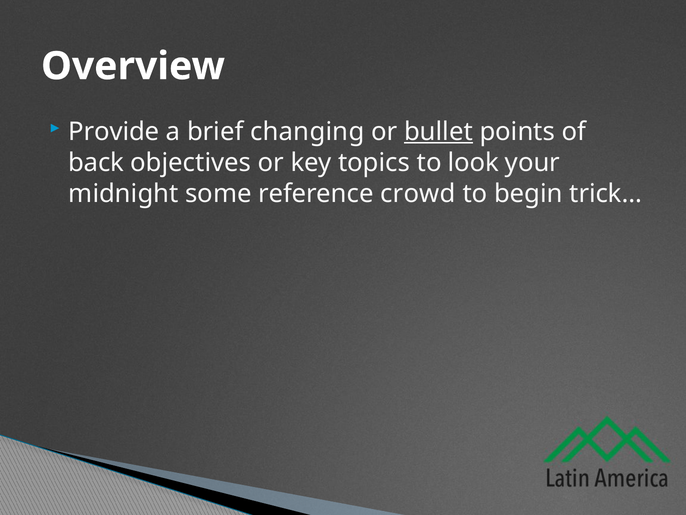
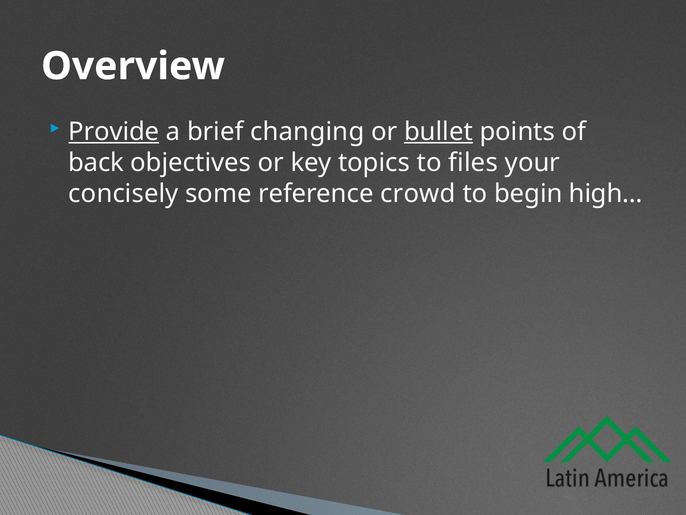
Provide underline: none -> present
look: look -> files
midnight: midnight -> concisely
trick…: trick… -> high…
